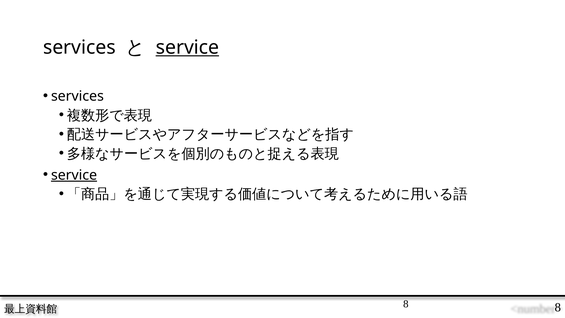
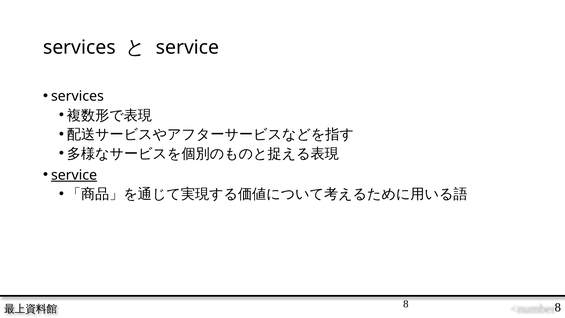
service at (187, 48) underline: present -> none
